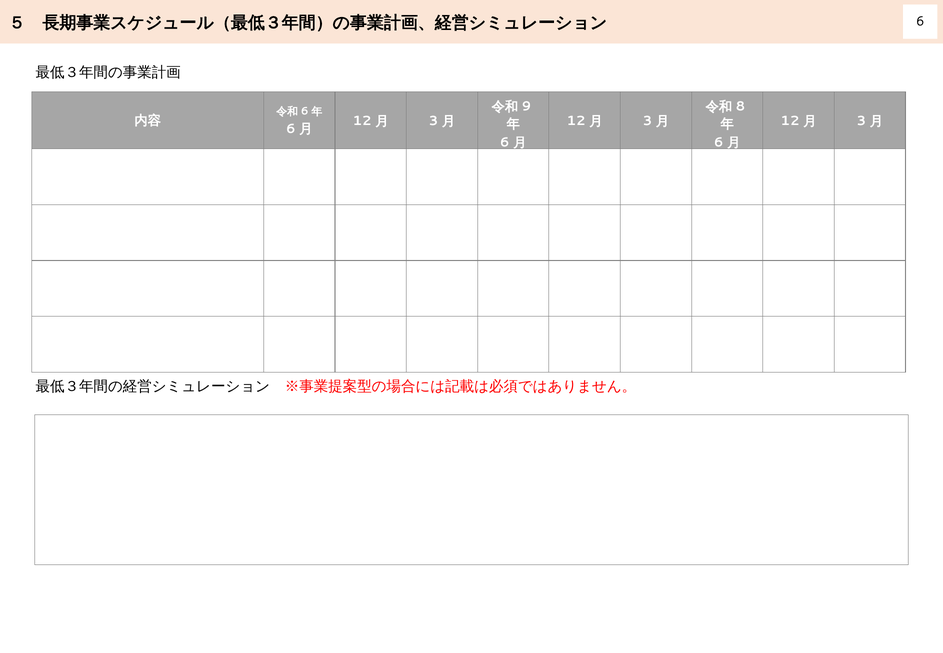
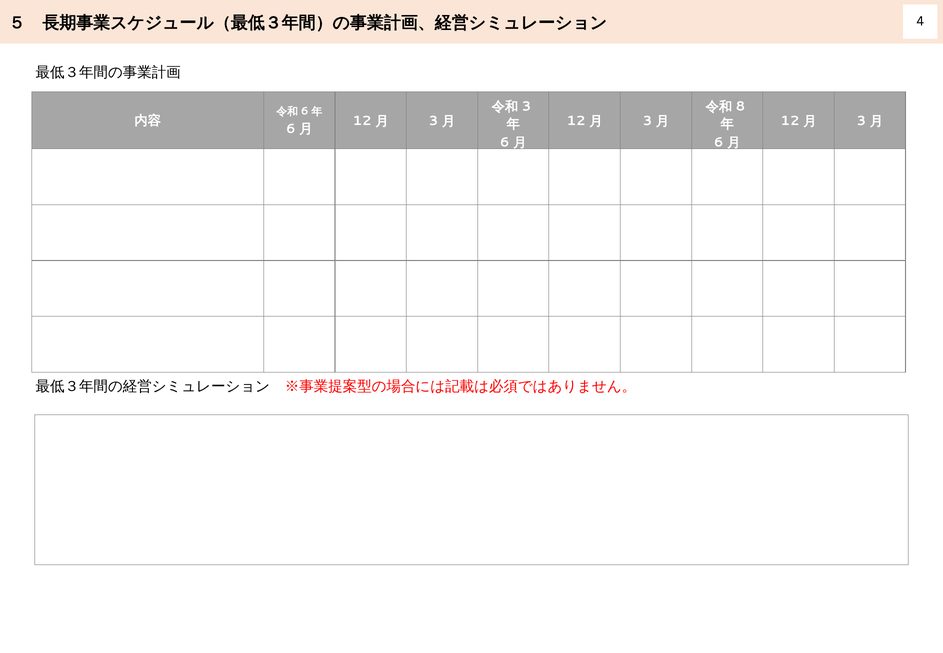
6 at (920, 21): 6 -> 4
9 at (526, 107): 9 -> 3
